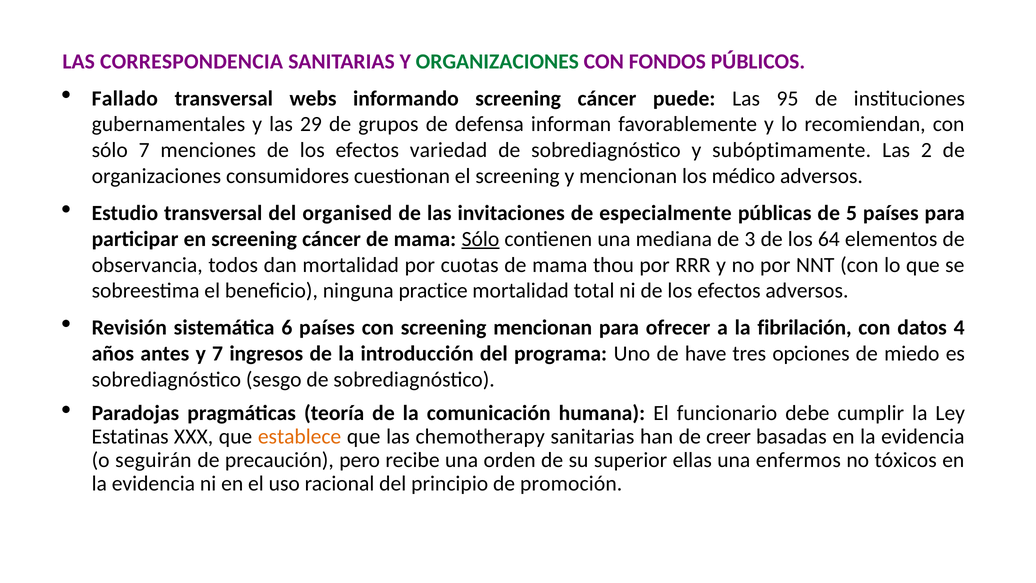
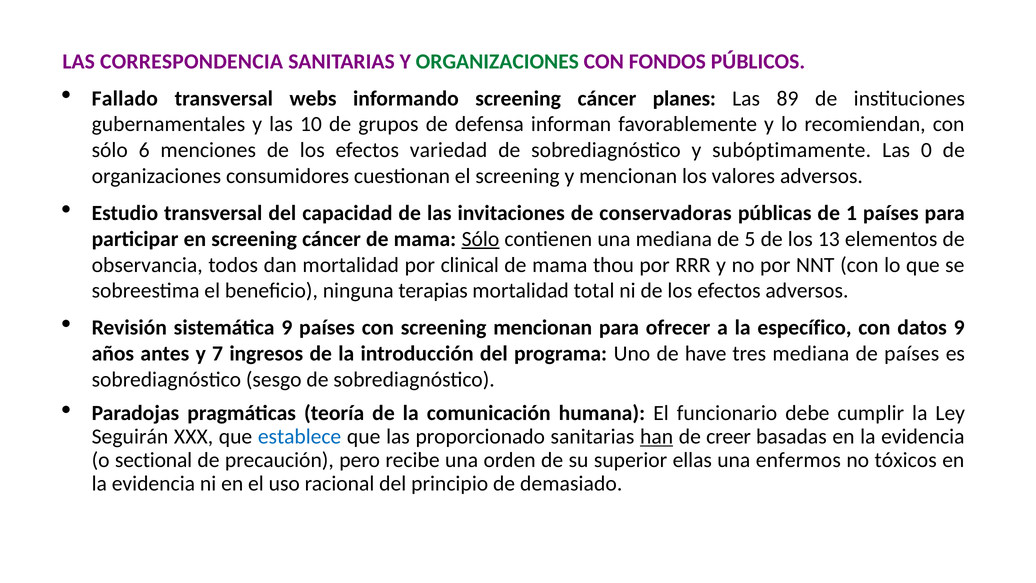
puede: puede -> planes
95: 95 -> 89
29: 29 -> 10
sólo 7: 7 -> 6
2: 2 -> 0
médico: médico -> valores
organised: organised -> capacidad
especialmente: especialmente -> conservadoras
5: 5 -> 1
3: 3 -> 5
64: 64 -> 13
cuotas: cuotas -> clinical
practice: practice -> terapias
sistemática 6: 6 -> 9
fibrilación: fibrilación -> específico
datos 4: 4 -> 9
tres opciones: opciones -> mediana
de miedo: miedo -> países
Estatinas: Estatinas -> Seguirán
establece colour: orange -> blue
chemotherapy: chemotherapy -> proporcionado
han underline: none -> present
seguirán: seguirán -> sectional
promoción: promoción -> demasiado
